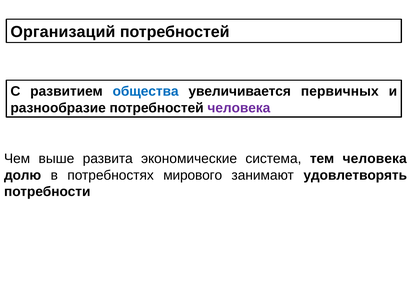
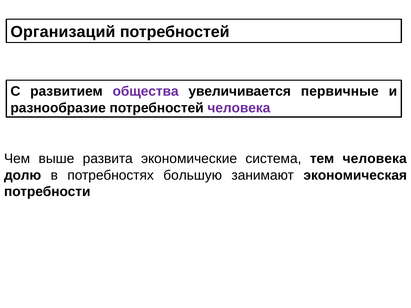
общества colour: blue -> purple
первичных: первичных -> первичные
мирового: мирового -> большую
удовлетворять: удовлетворять -> экономическая
